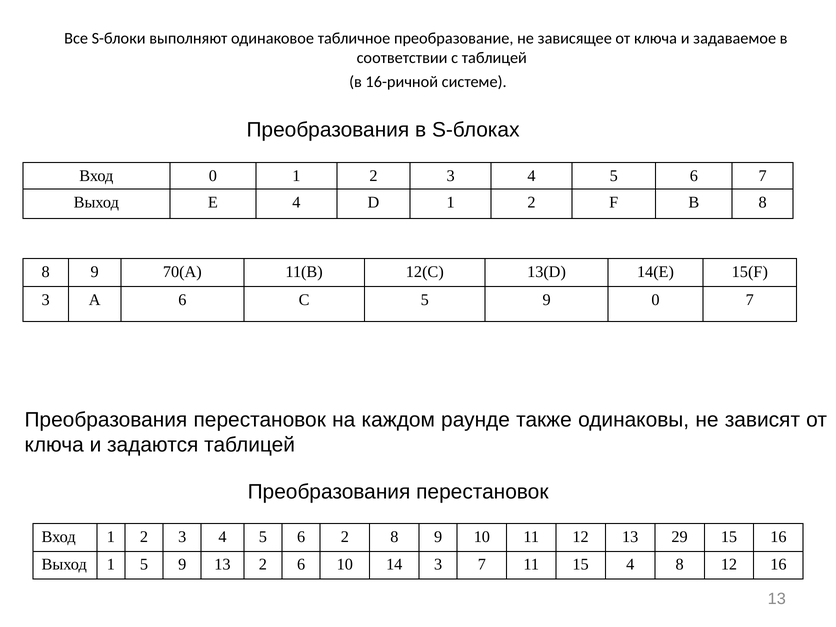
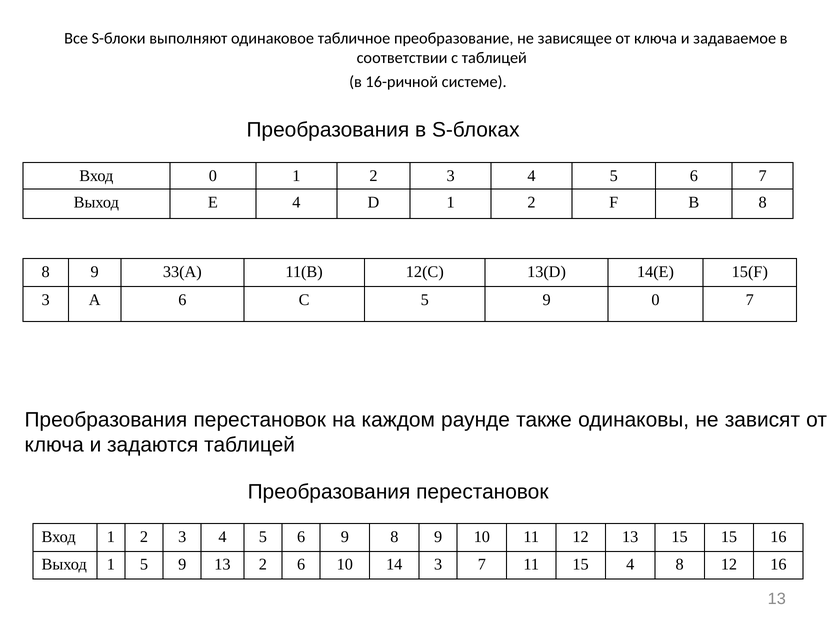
70(A: 70(A -> 33(A
6 2: 2 -> 9
13 29: 29 -> 15
